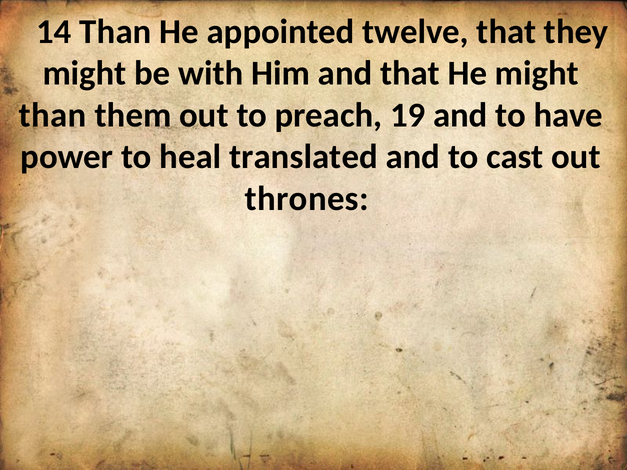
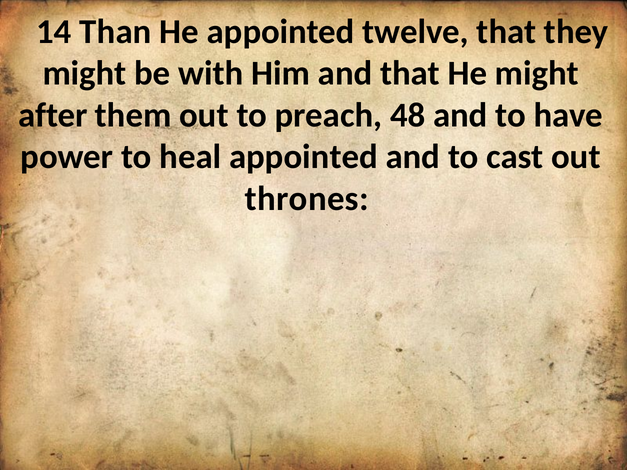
than at (53, 115): than -> after
19: 19 -> 48
heal translated: translated -> appointed
